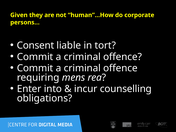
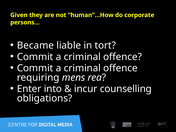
Consent: Consent -> Became
